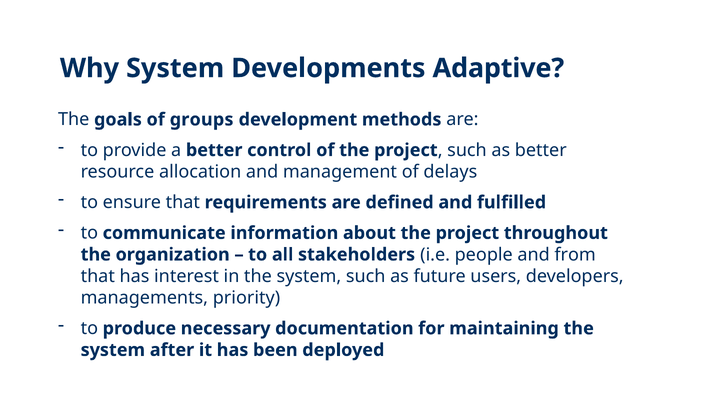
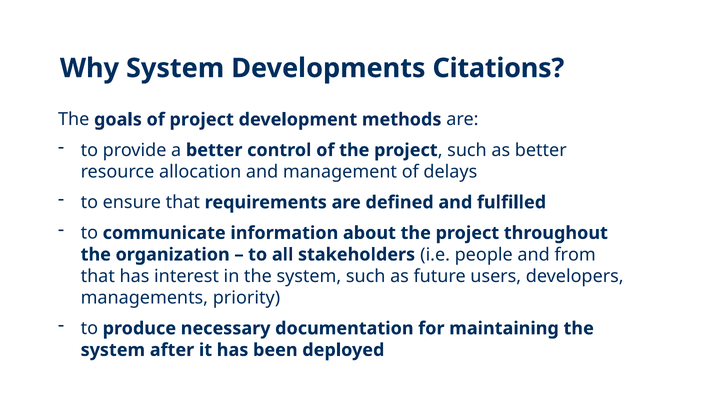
Adaptive: Adaptive -> Citations
of groups: groups -> project
